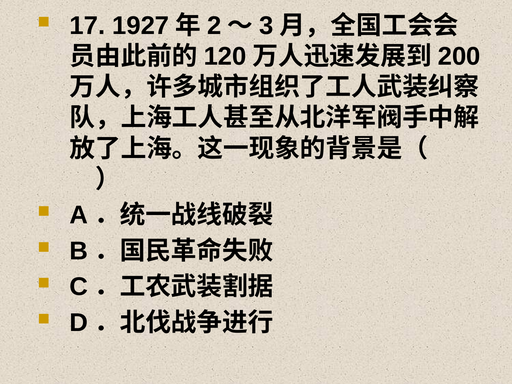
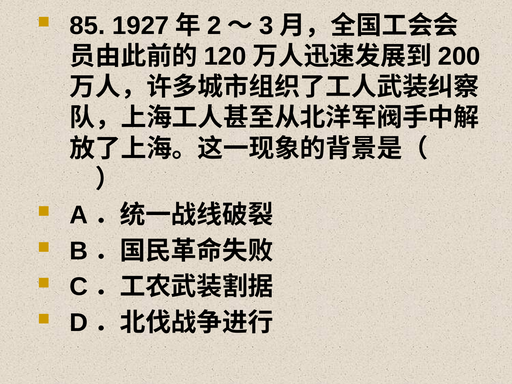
17: 17 -> 85
